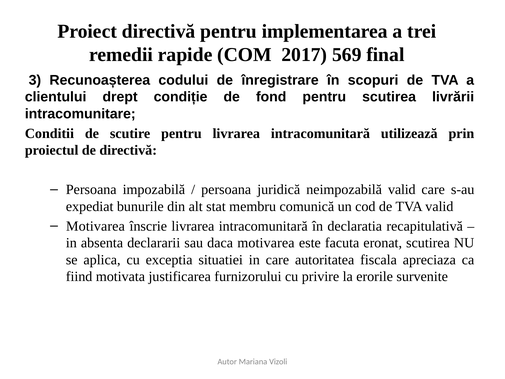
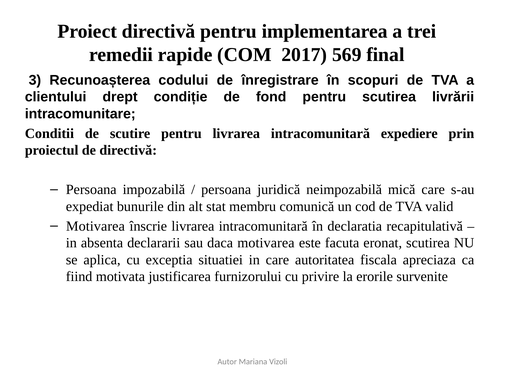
utilizează: utilizează -> expediere
neimpozabilă valid: valid -> mică
